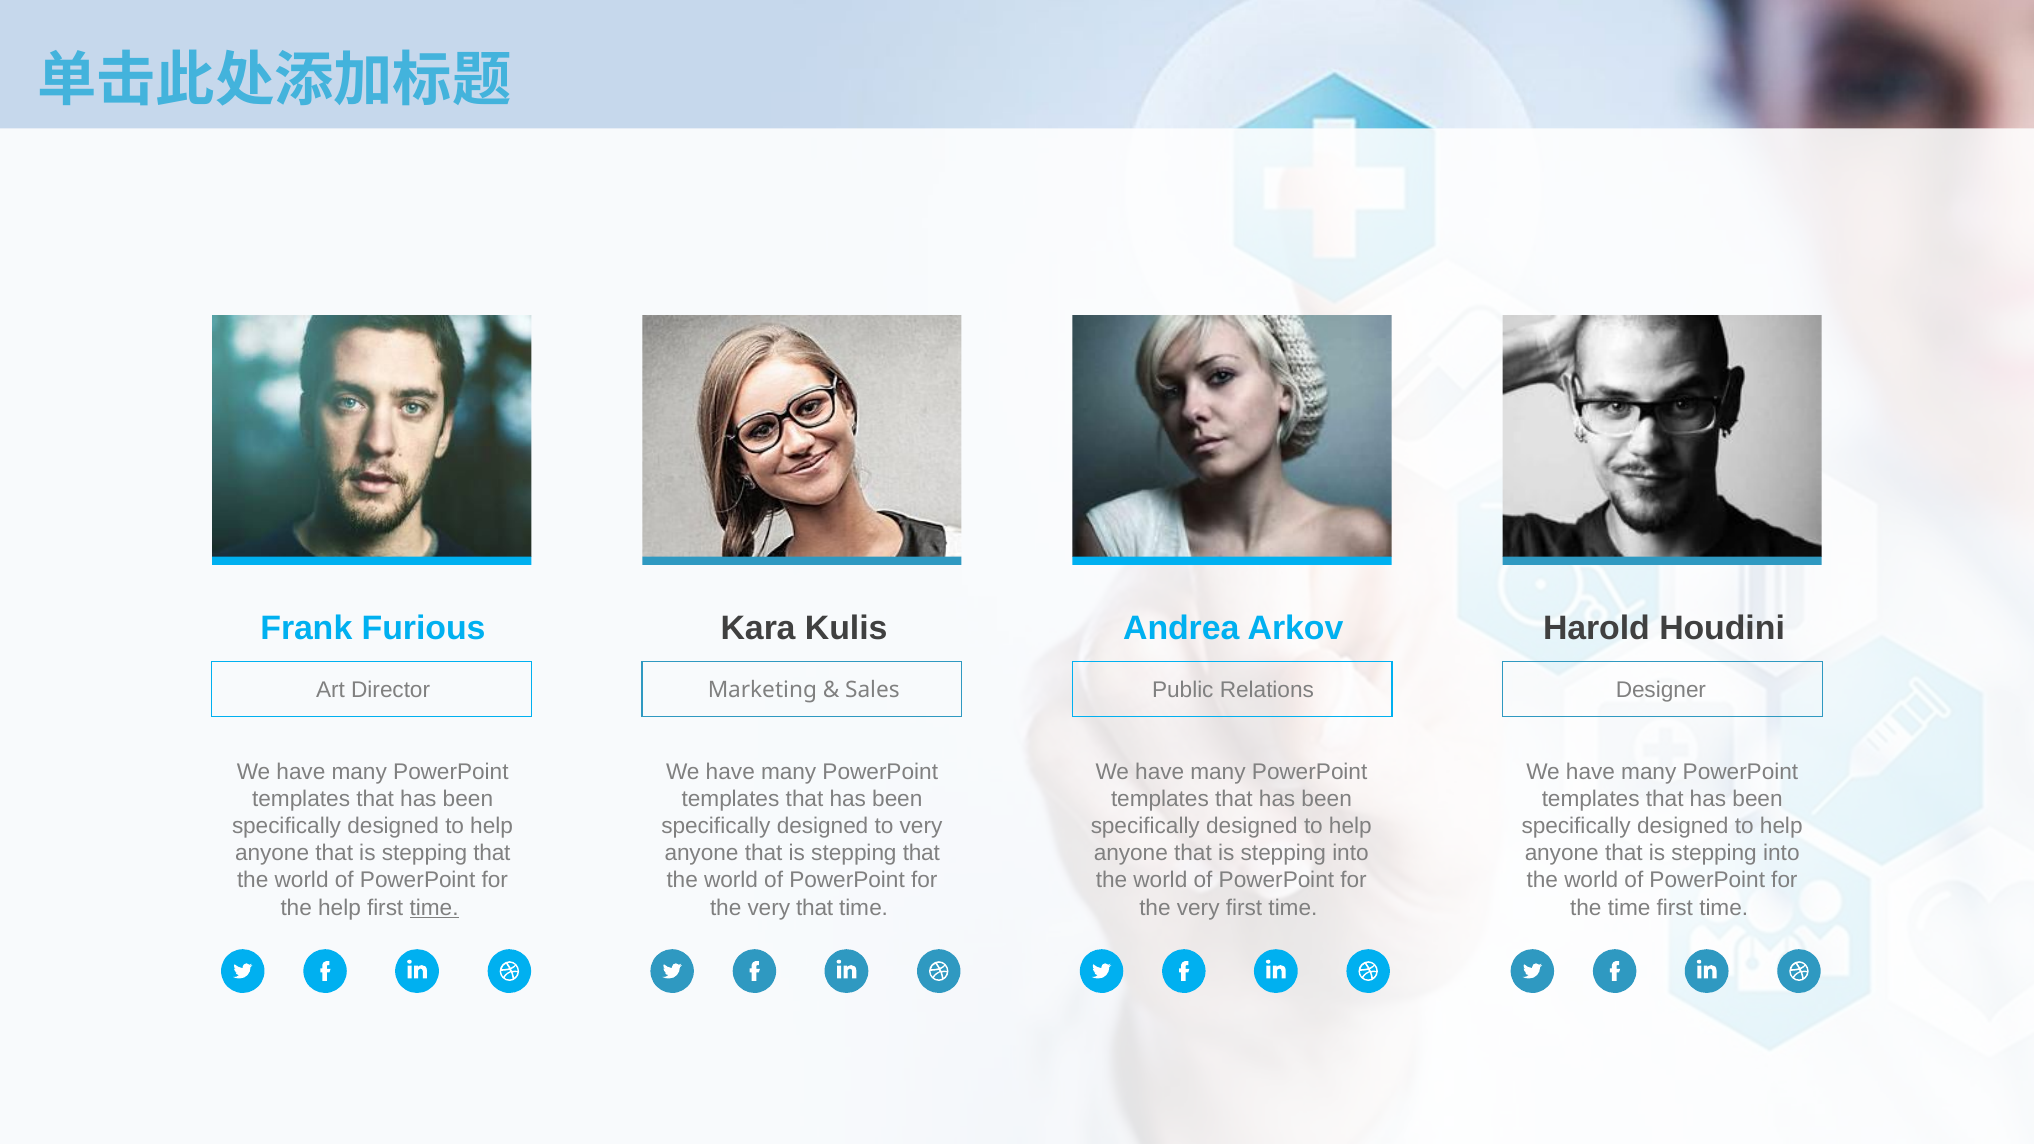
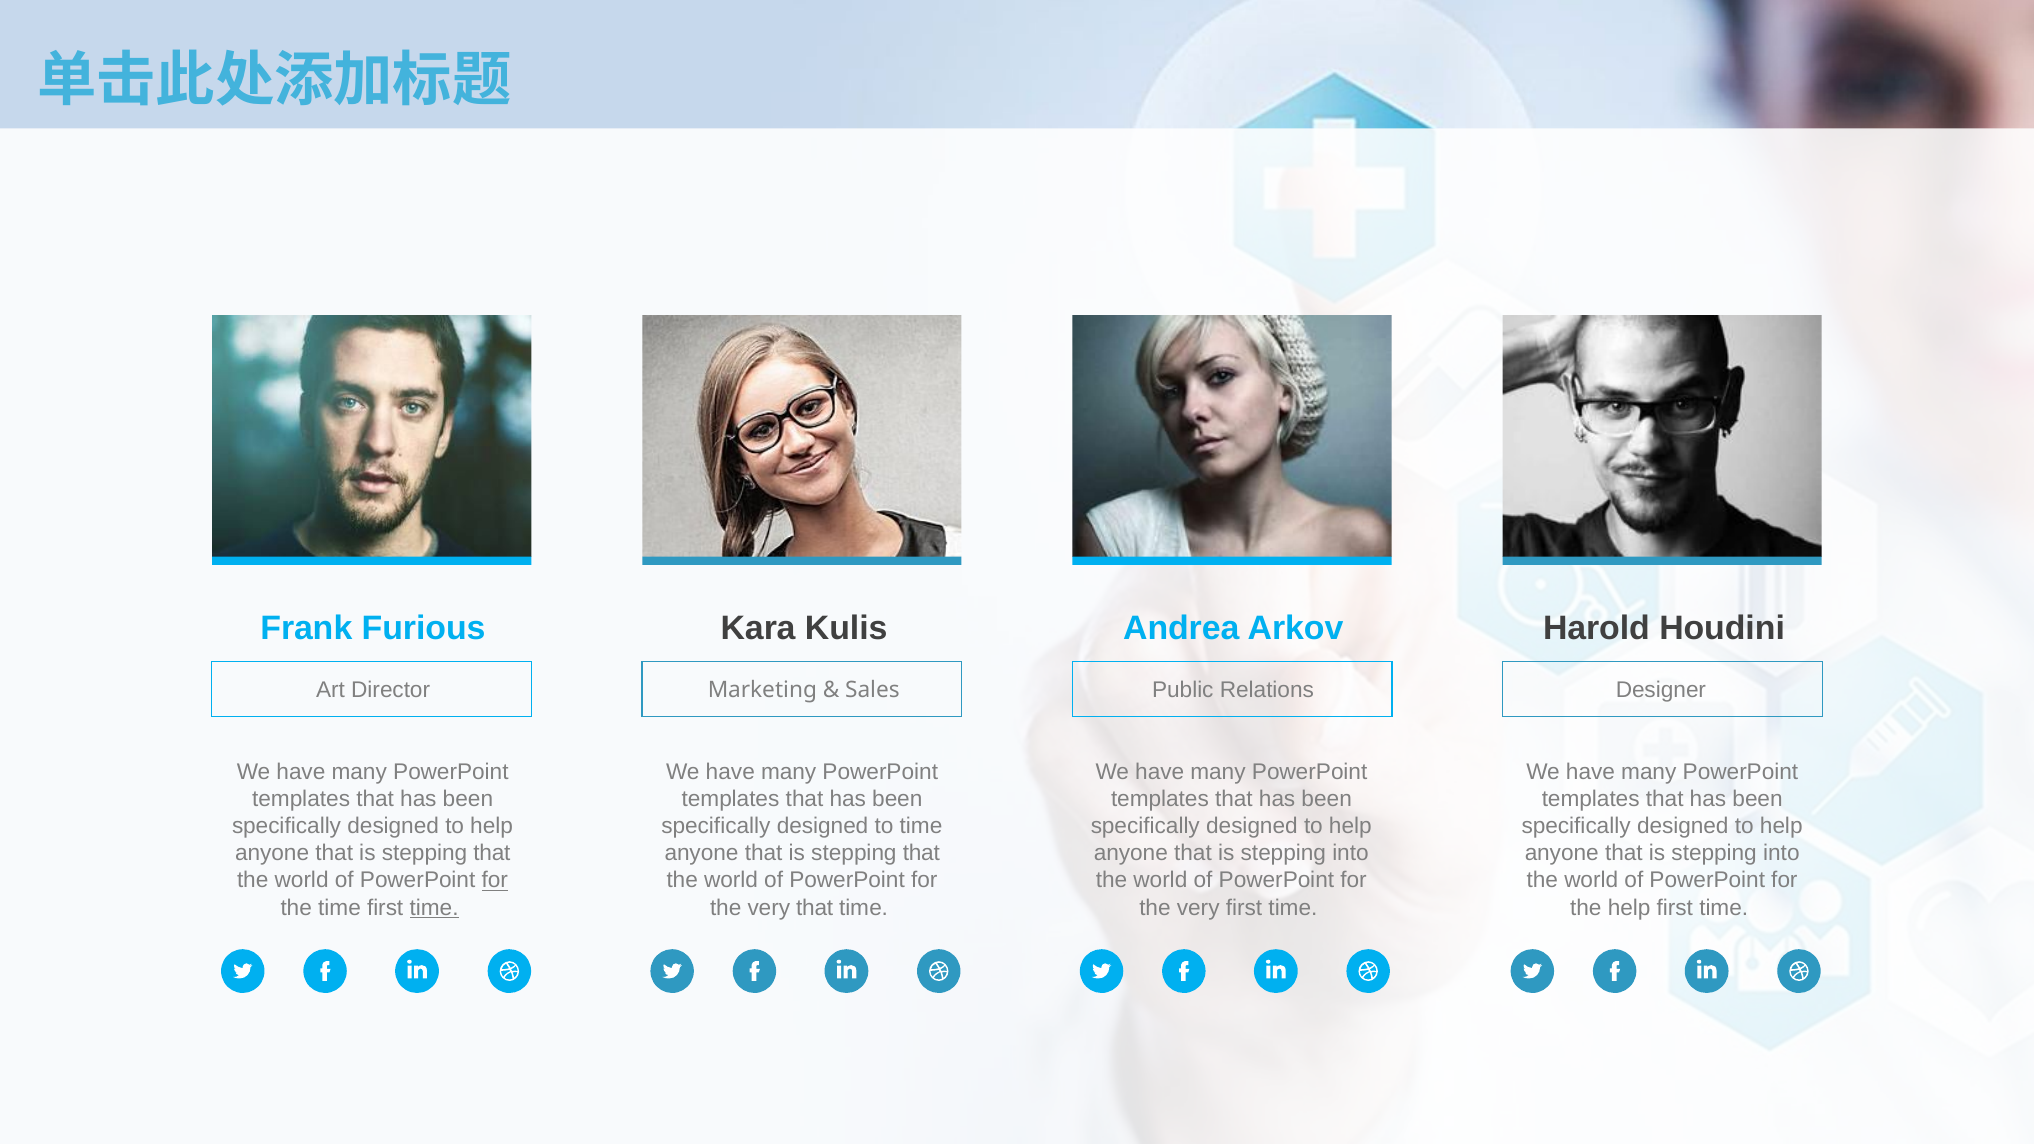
to very: very -> time
for at (495, 881) underline: none -> present
the help: help -> time
the time: time -> help
